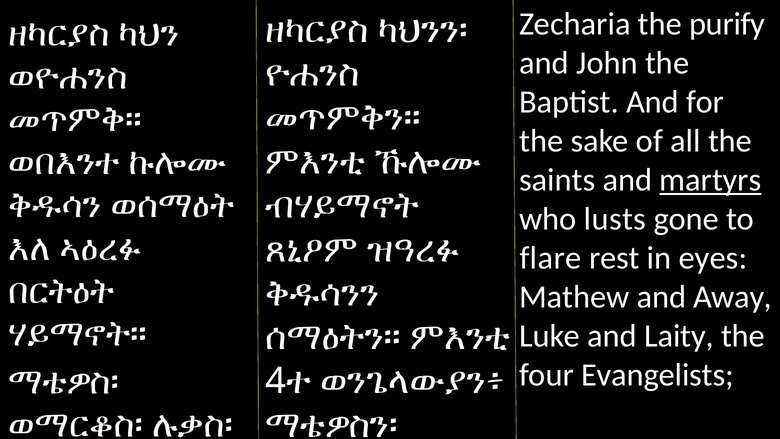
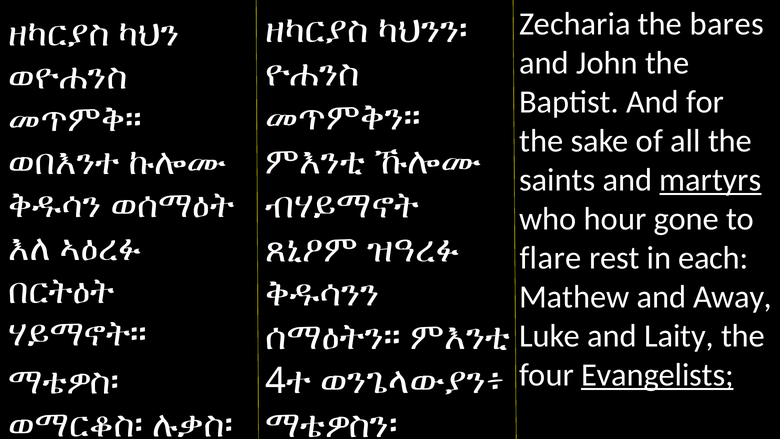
purify: purify -> bares
lusts: lusts -> hour
eyes: eyes -> each
Evangelists underline: none -> present
